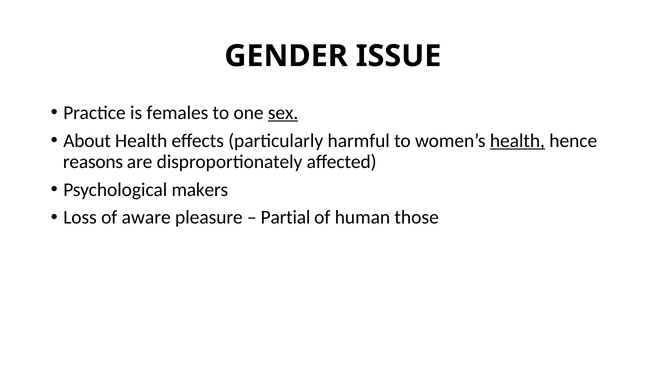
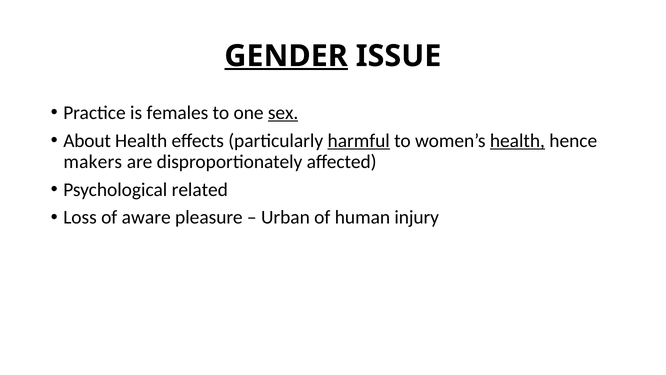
GENDER underline: none -> present
harmful underline: none -> present
reasons: reasons -> makers
makers: makers -> related
Partial: Partial -> Urban
those: those -> injury
